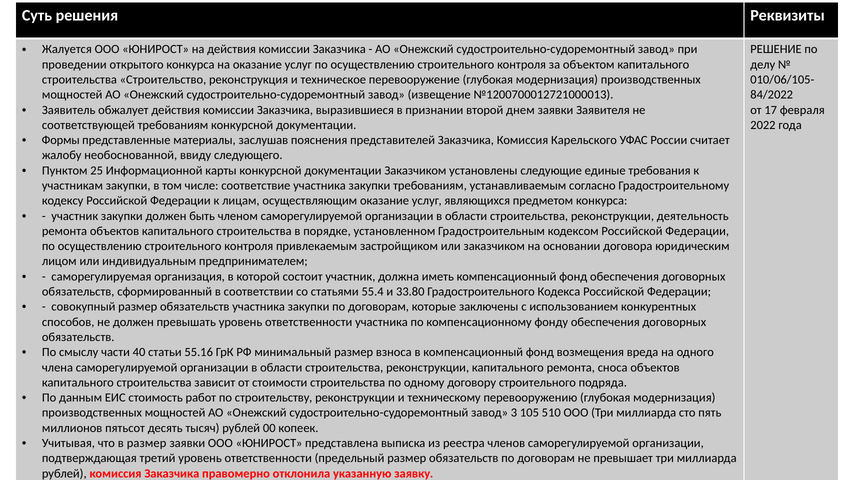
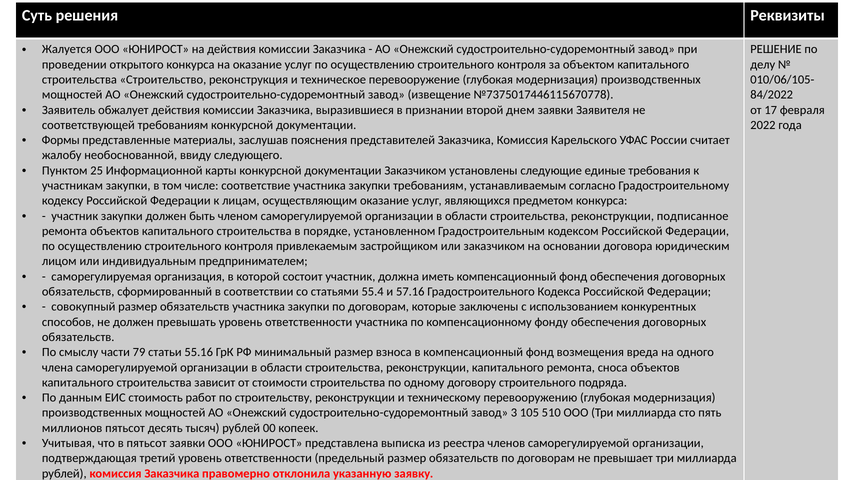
№1200700012721000013: №1200700012721000013 -> №7375017446115670778
деятельность: деятельность -> подписанное
33.80: 33.80 -> 57.16
40: 40 -> 79
в размер: размер -> пятьсот
